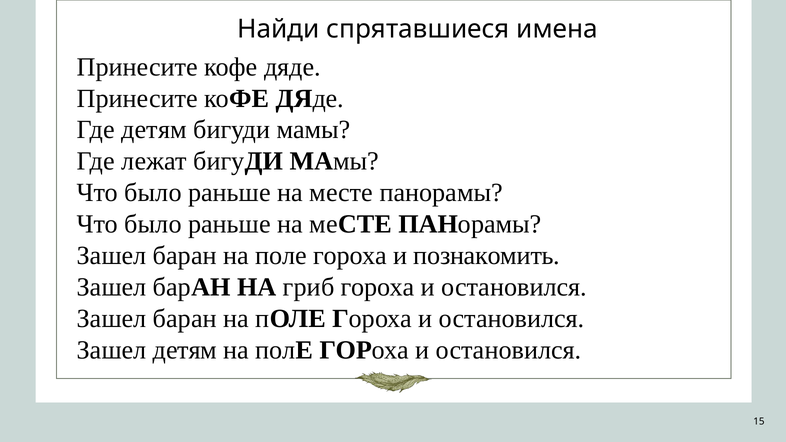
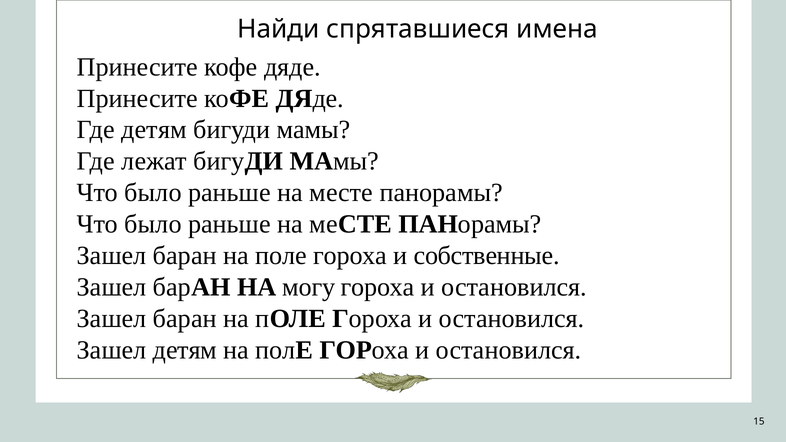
познакомить: познакомить -> собственные
гриб: гриб -> могу
